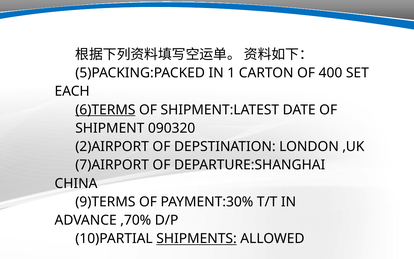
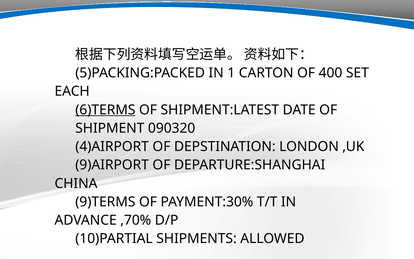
2)AIRPORT: 2)AIRPORT -> 4)AIRPORT
7)AIRPORT: 7)AIRPORT -> 9)AIRPORT
SHIPMENTS underline: present -> none
